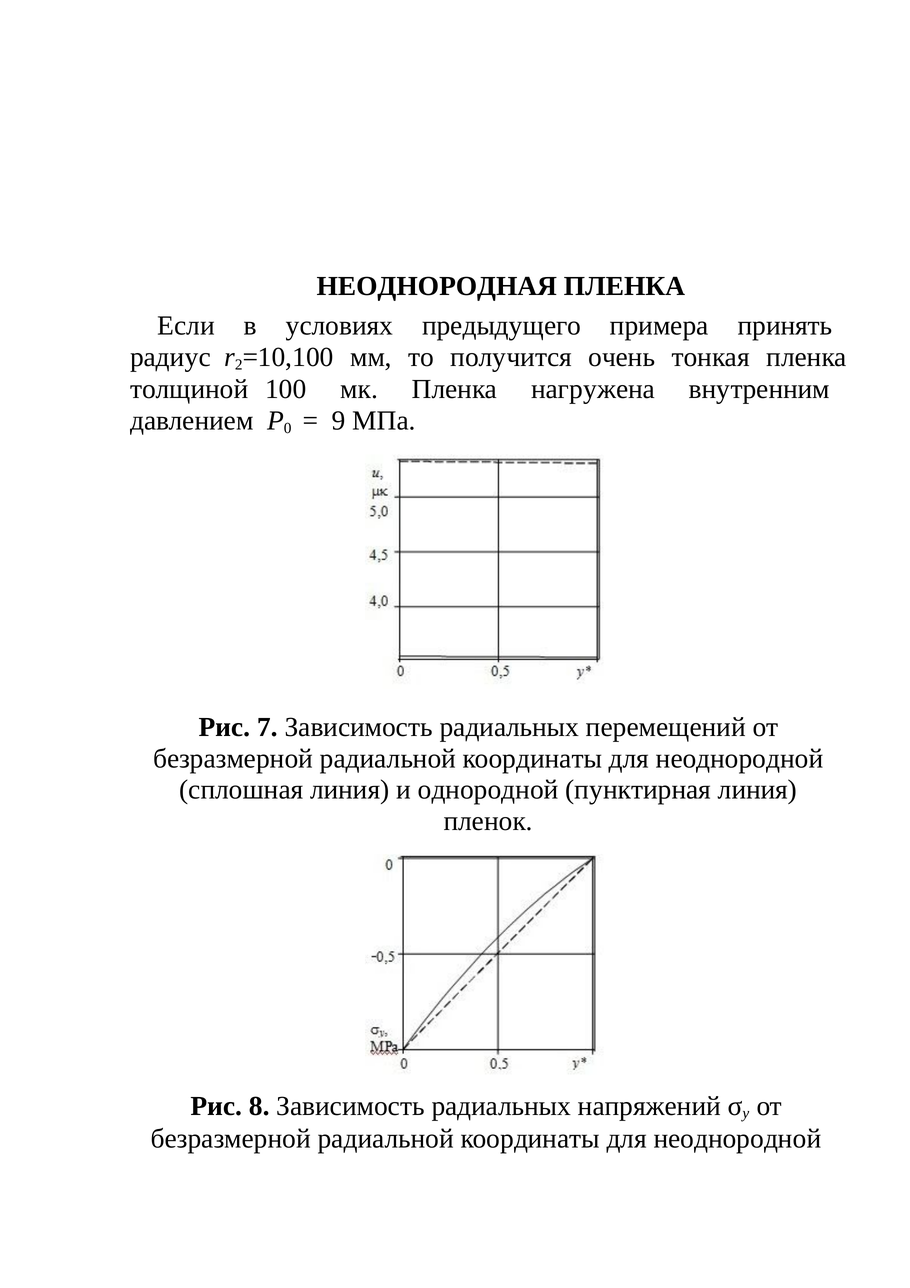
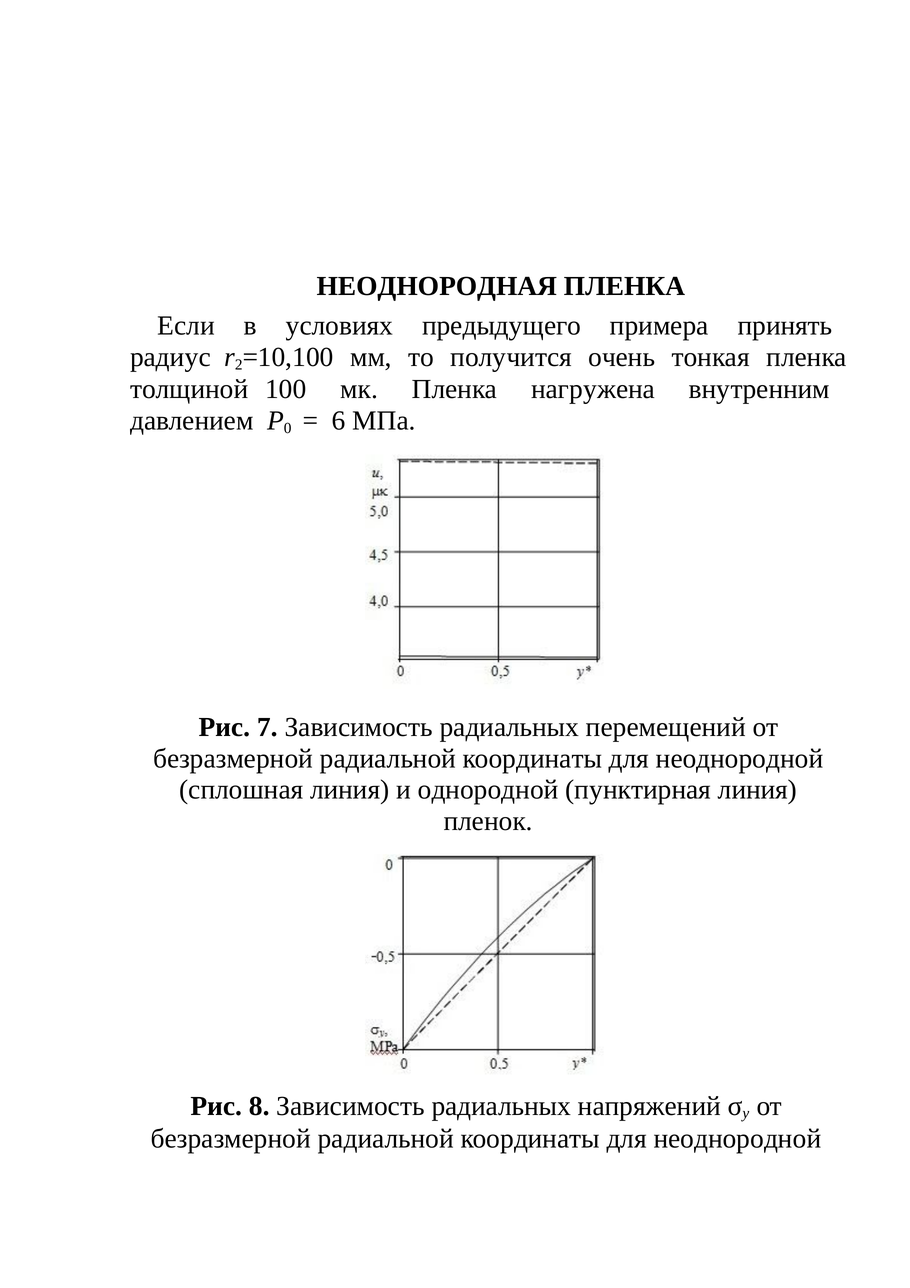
9: 9 -> 6
